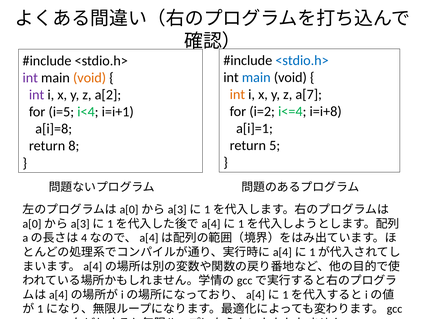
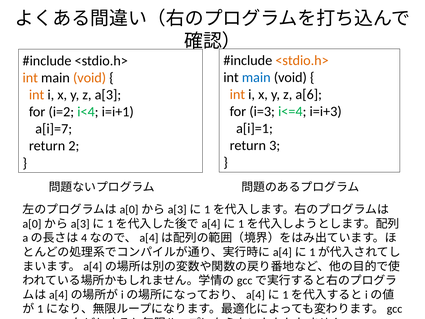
<stdio.h> at (302, 60) colour: blue -> orange
int at (30, 78) colour: purple -> orange
a[7: a[7 -> a[6
int at (37, 95) colour: purple -> orange
a[2: a[2 -> a[3
i=2: i=2 -> i=3
i=i+8: i=i+8 -> i=i+3
i=5: i=5 -> i=2
a[i]=8: a[i]=8 -> a[i]=7
5: 5 -> 3
8: 8 -> 2
